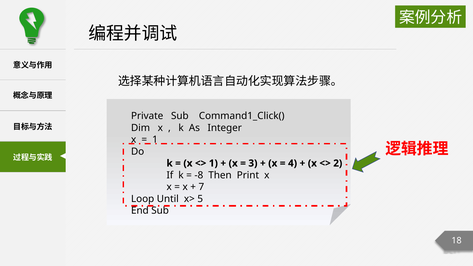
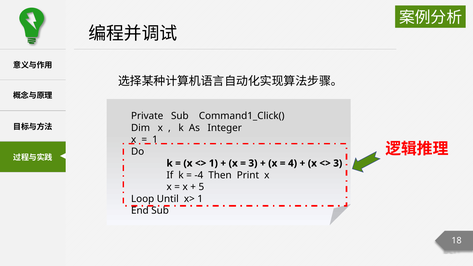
2 at (338, 163): 2 -> 3
-8: -8 -> -4
7: 7 -> 5
x> 5: 5 -> 1
